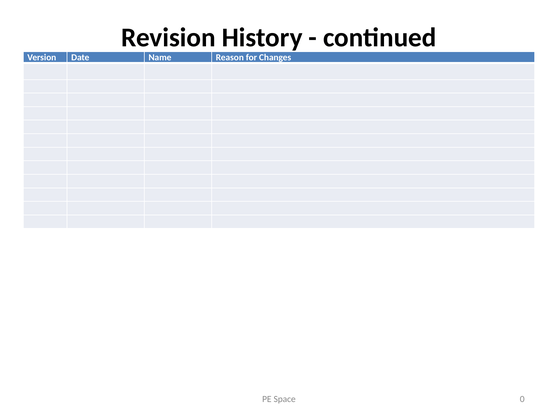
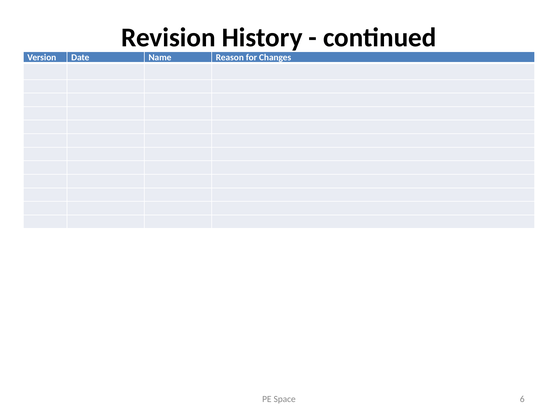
0: 0 -> 6
